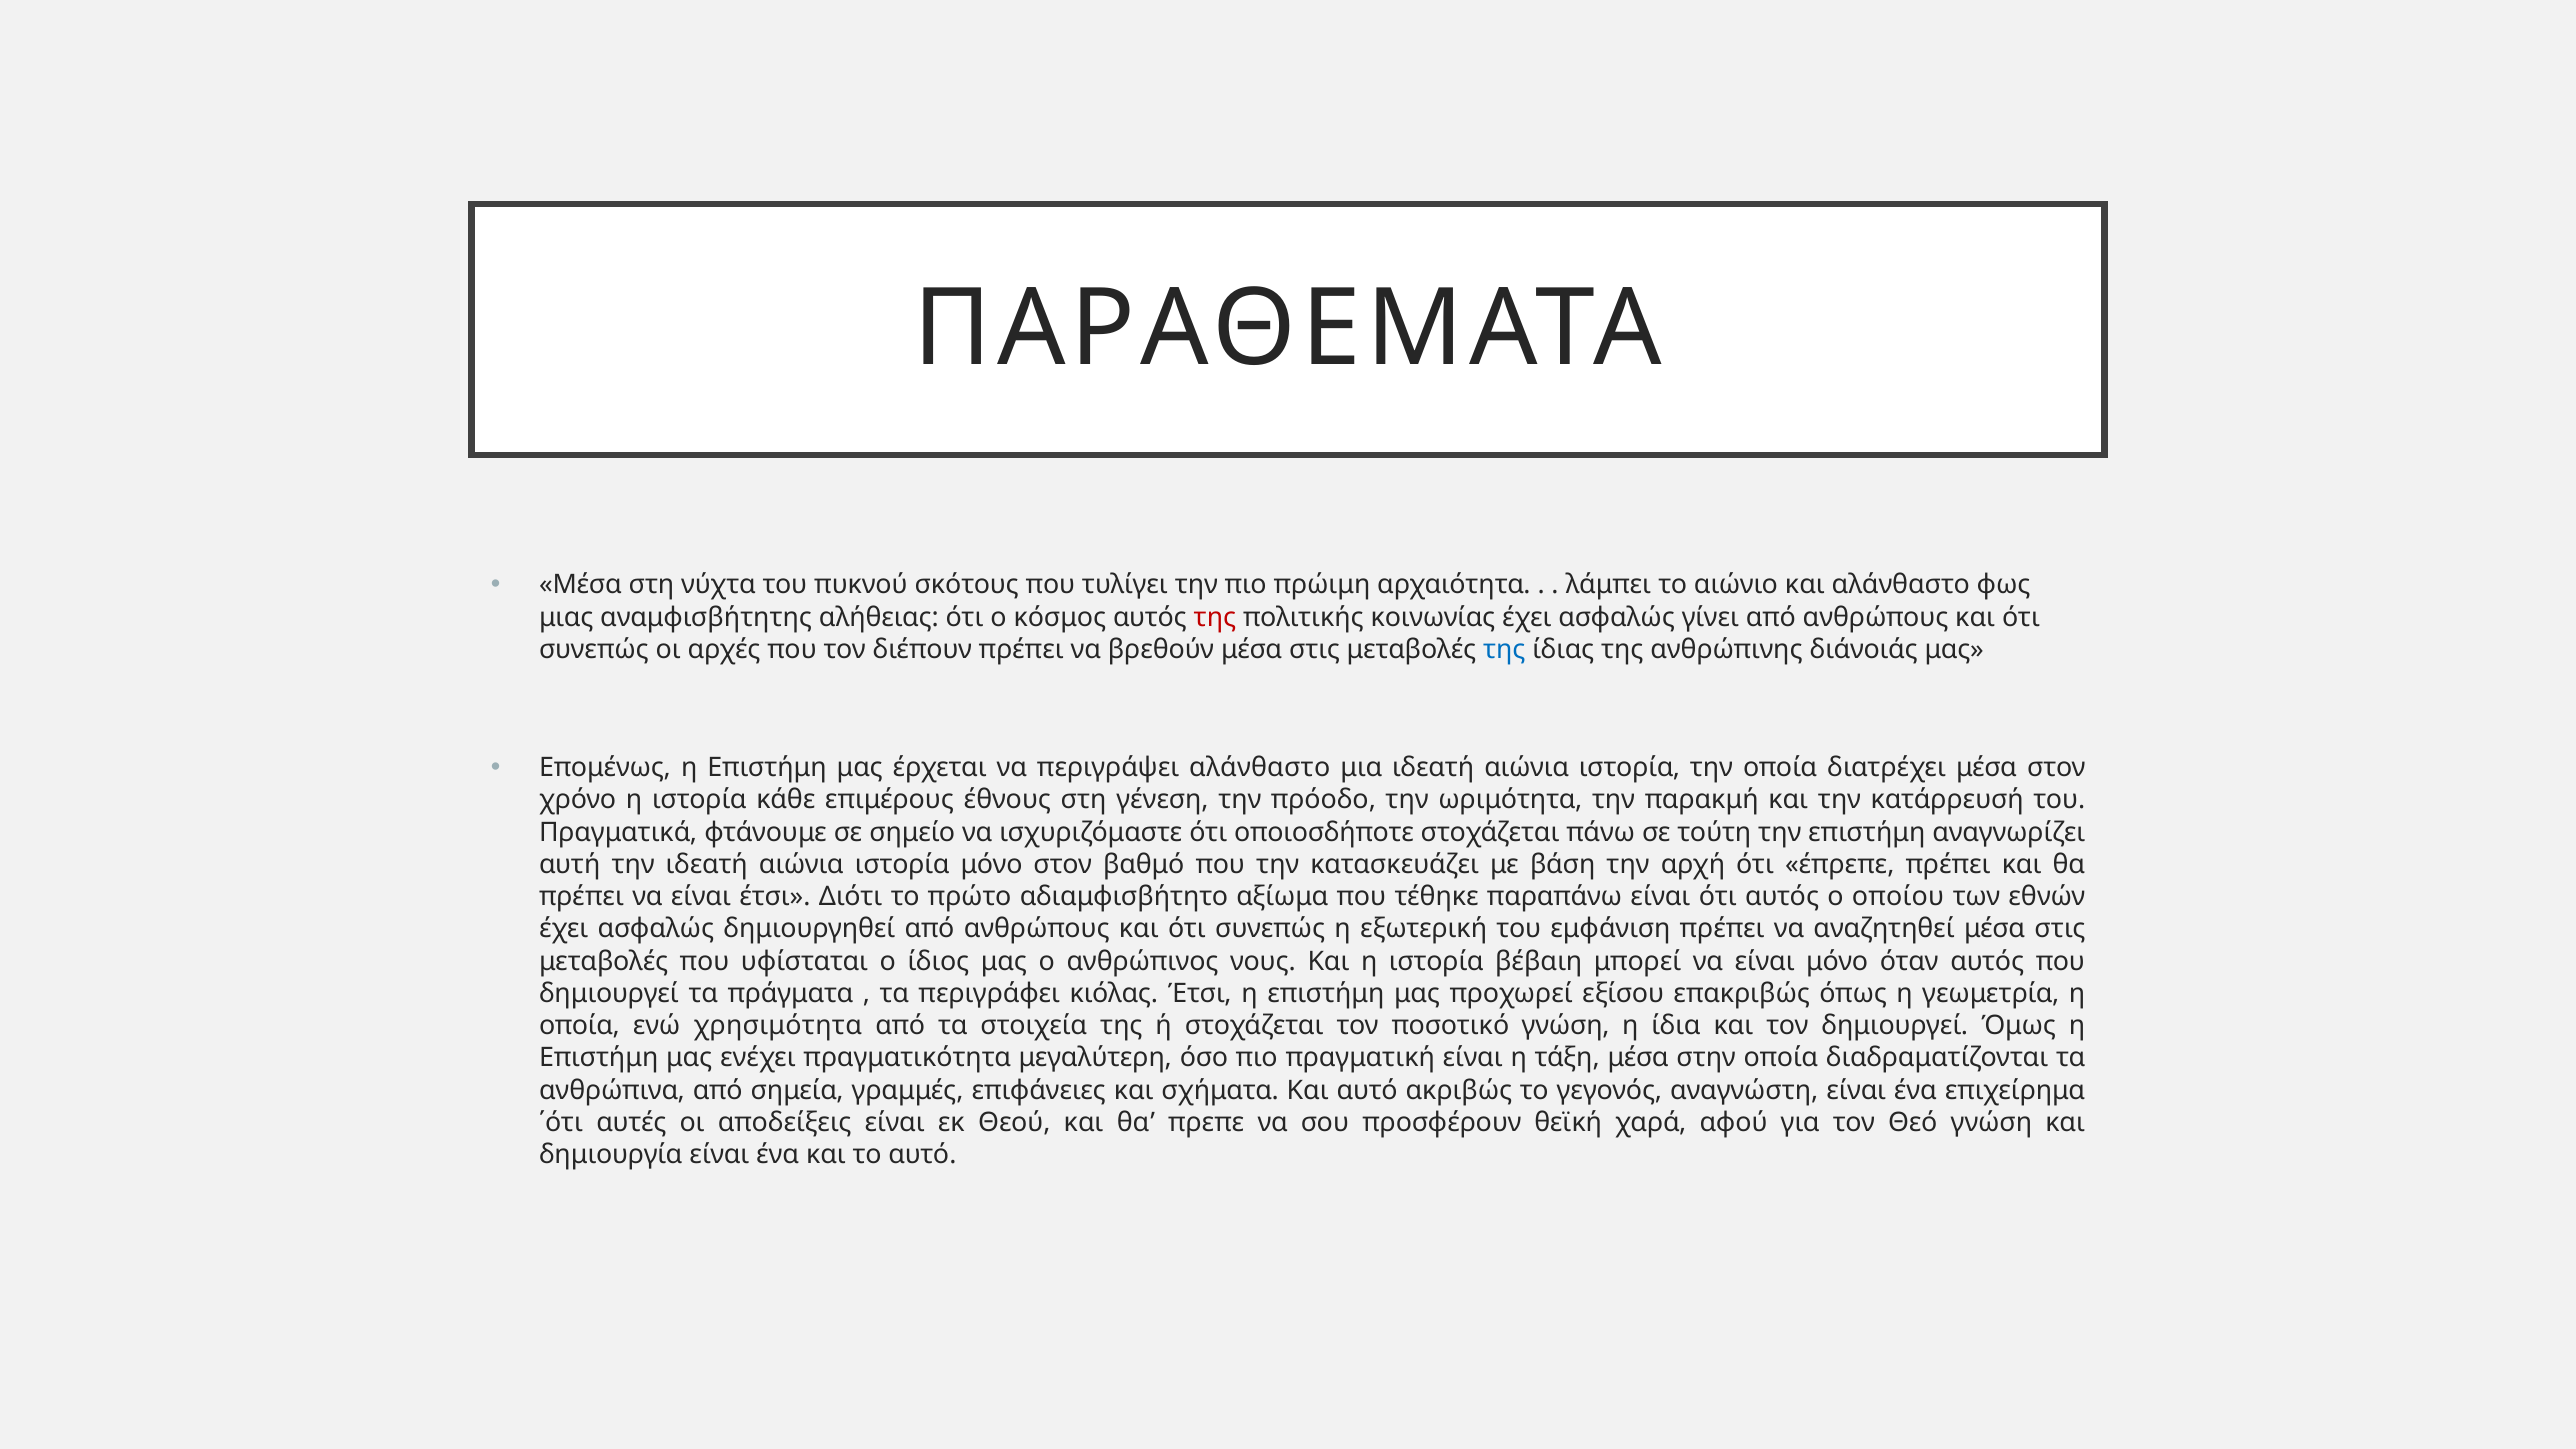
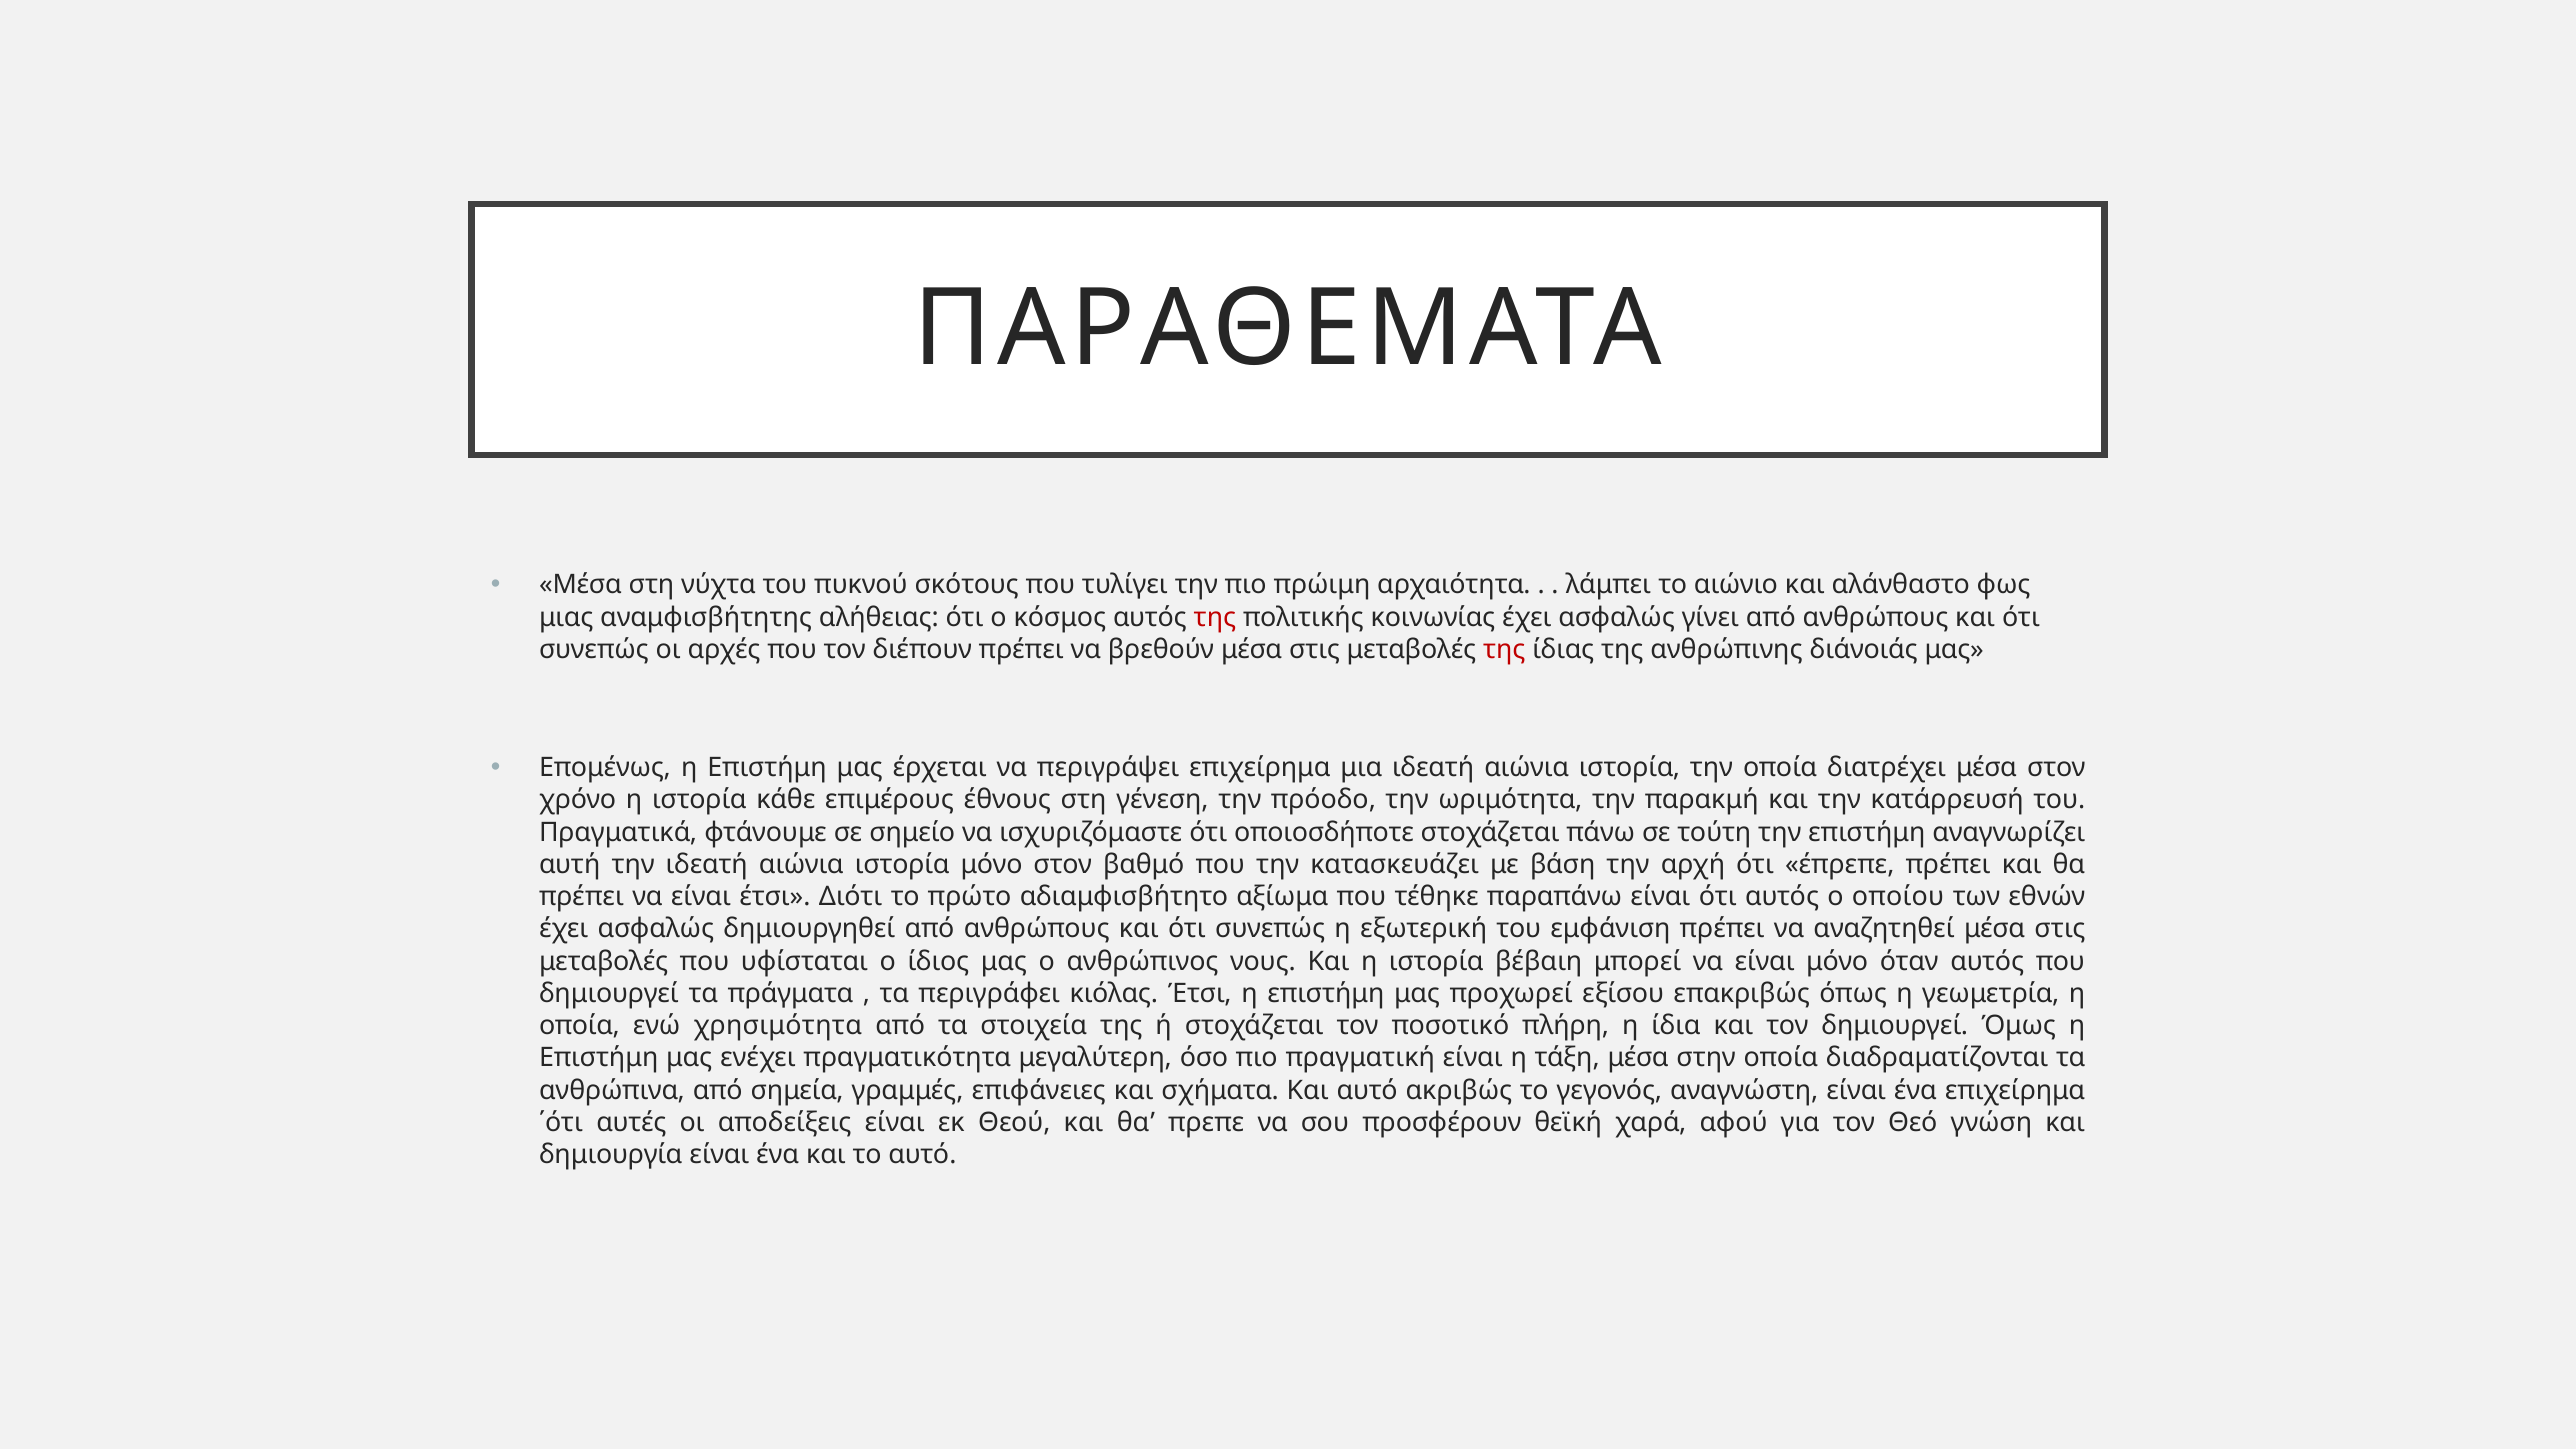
της at (1504, 650) colour: blue -> red
περιγράψει αλάνθαστο: αλάνθαστο -> επιχείρημα
ποσοτικό γνώση: γνώση -> πλήρη
